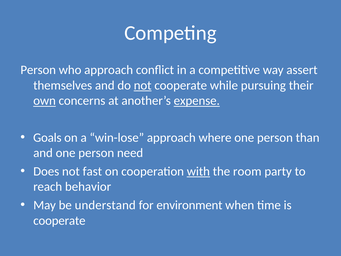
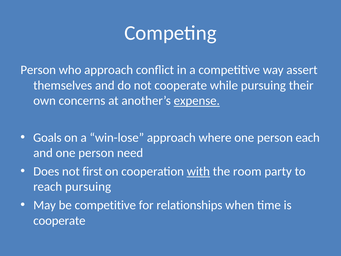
not at (143, 85) underline: present -> none
own underline: present -> none
than: than -> each
fast: fast -> first
reach behavior: behavior -> pursuing
be understand: understand -> competitive
environment: environment -> relationships
